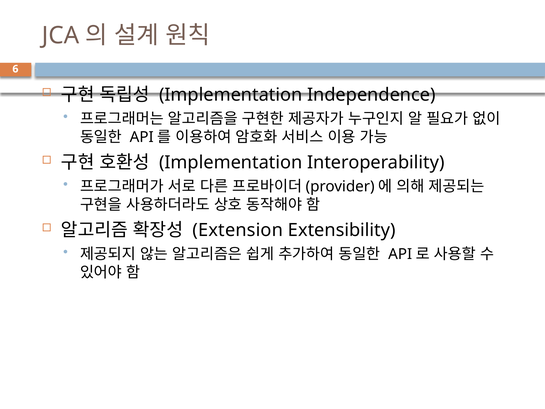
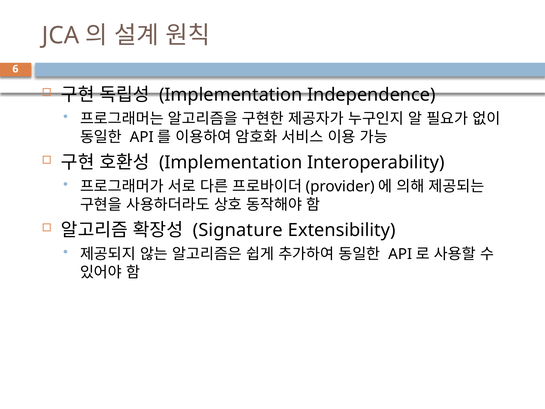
Extension: Extension -> Signature
